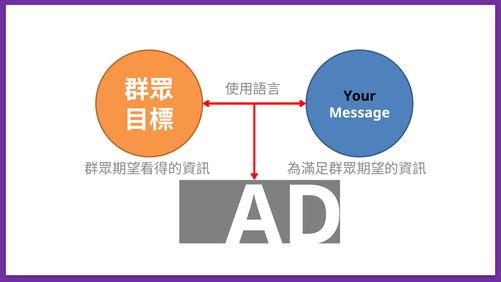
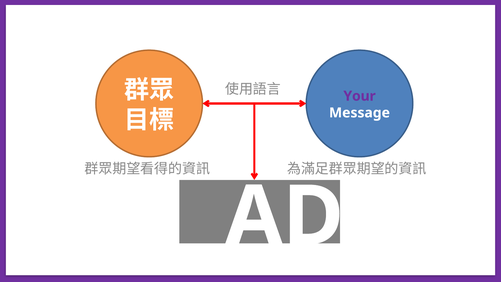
Your colour: black -> purple
